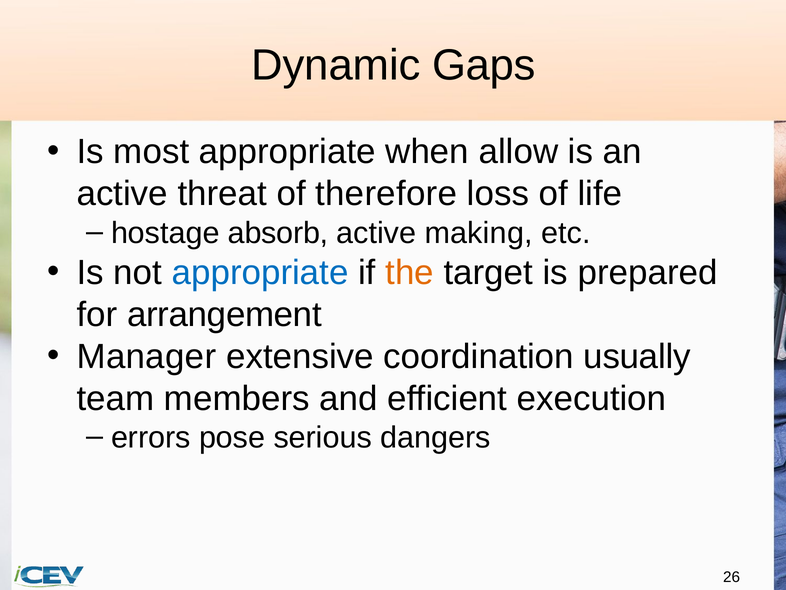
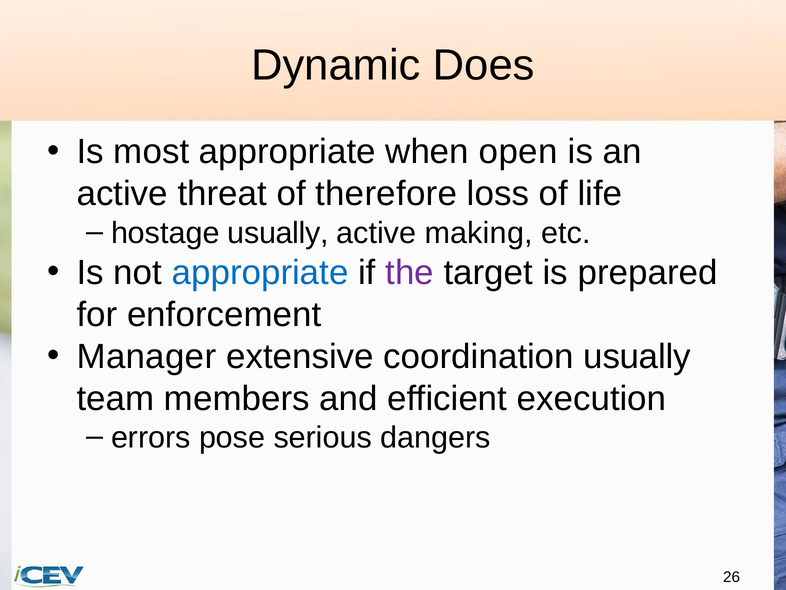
Gaps: Gaps -> Does
allow: allow -> open
hostage absorb: absorb -> usually
the colour: orange -> purple
arrangement: arrangement -> enforcement
